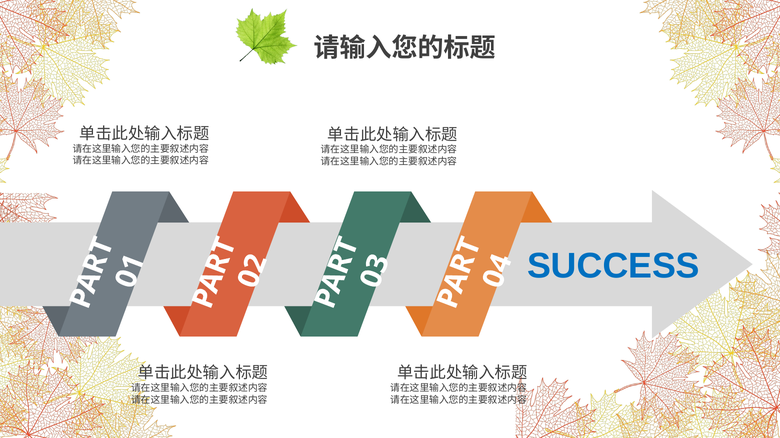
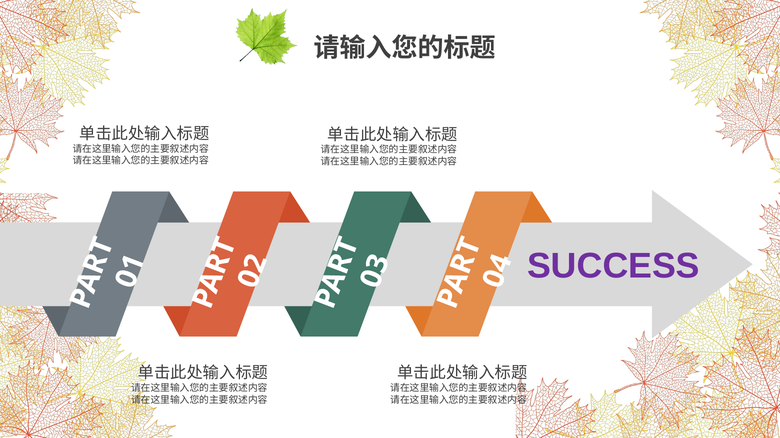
SUCCESS colour: blue -> purple
